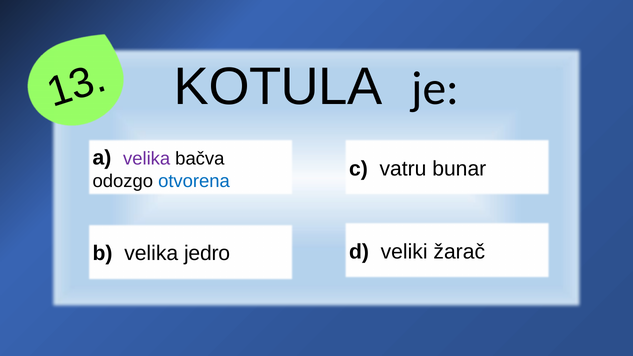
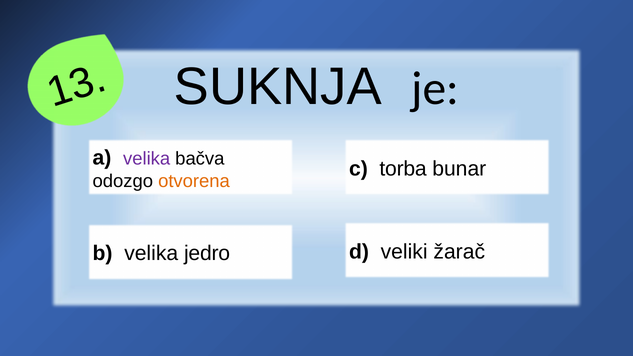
KOTULA: KOTULA -> SUKNJA
vatru: vatru -> torba
otvorena colour: blue -> orange
